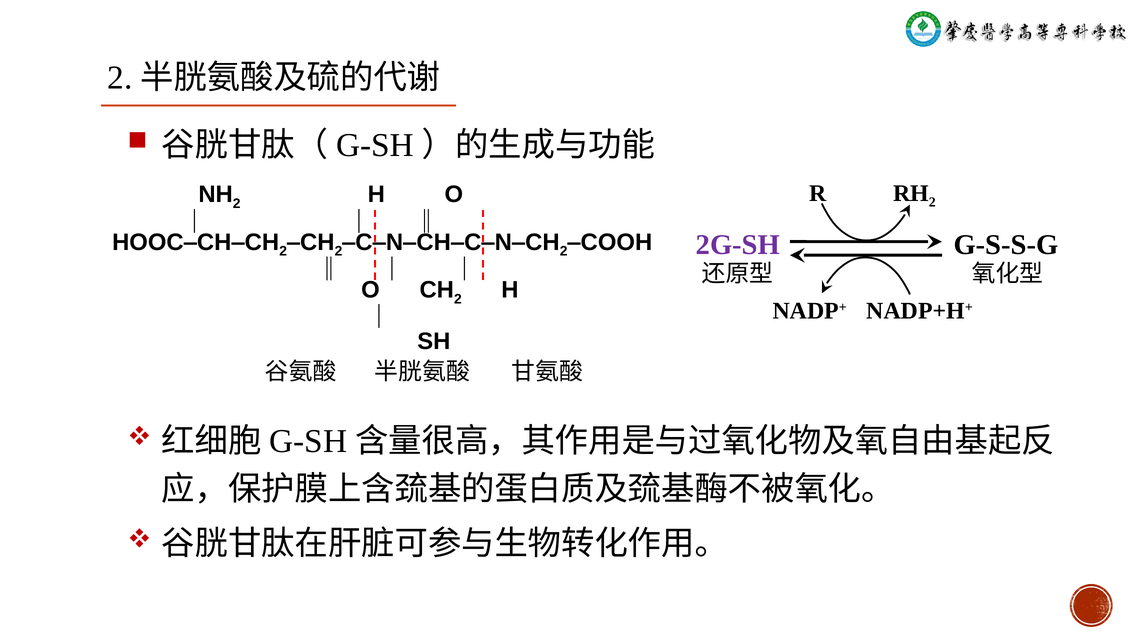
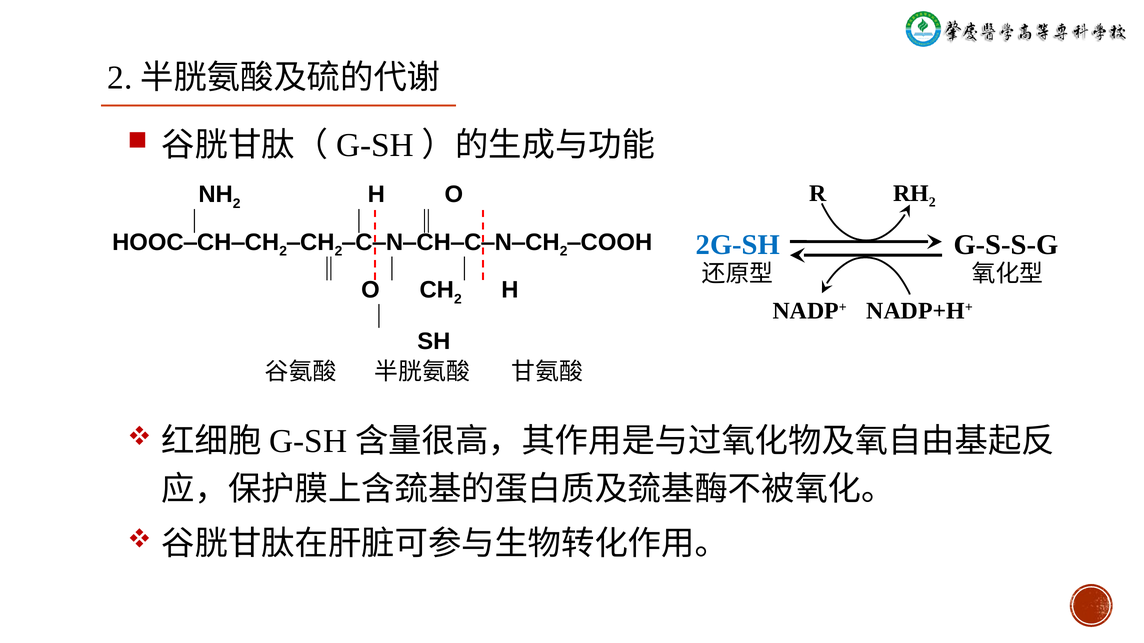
2G-SH colour: purple -> blue
